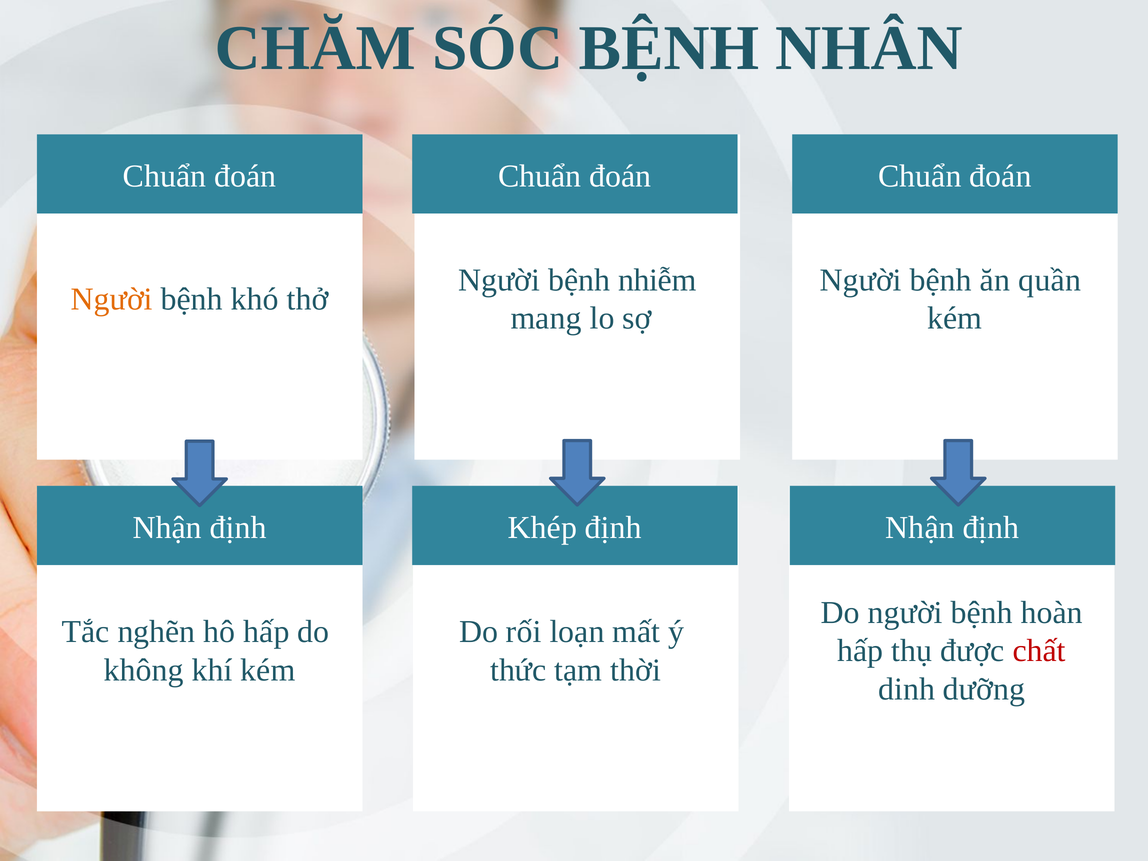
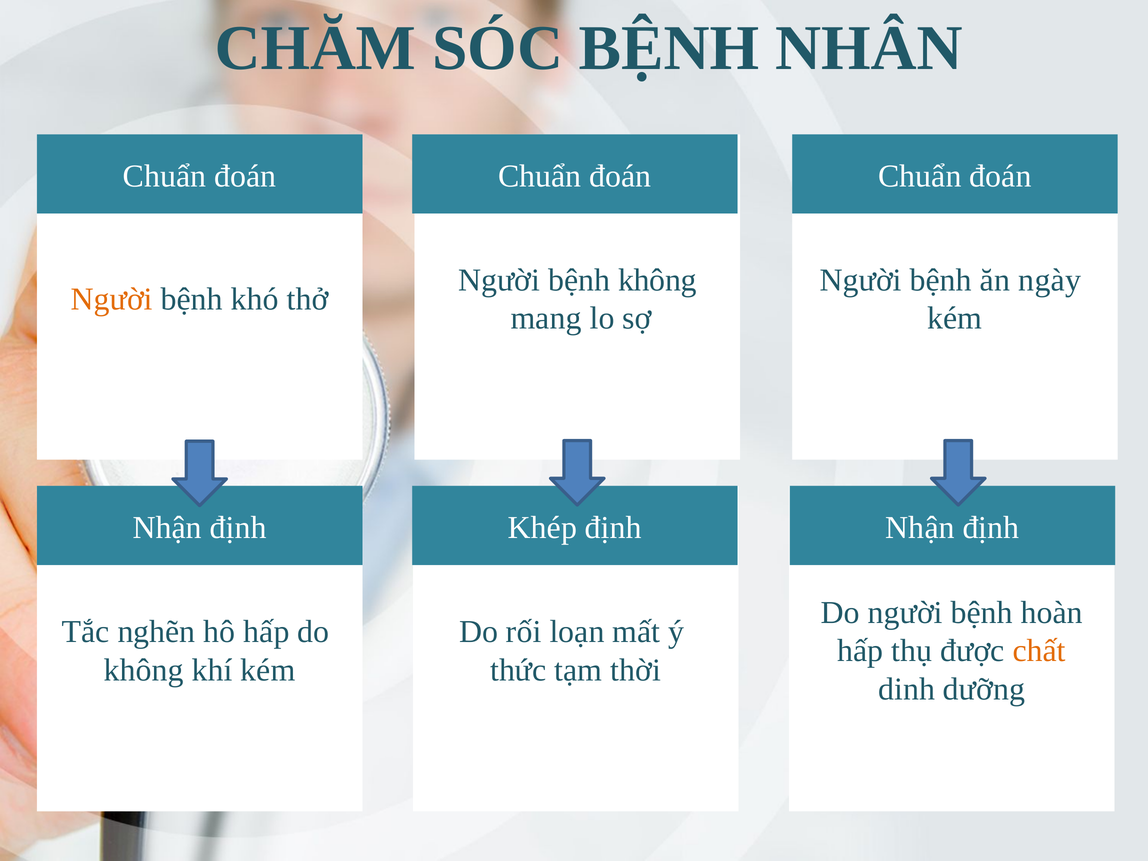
bệnh nhiễm: nhiễm -> không
quần: quần -> ngày
chất colour: red -> orange
